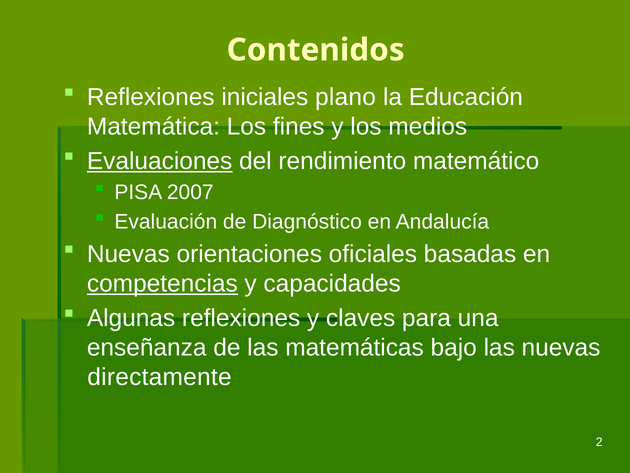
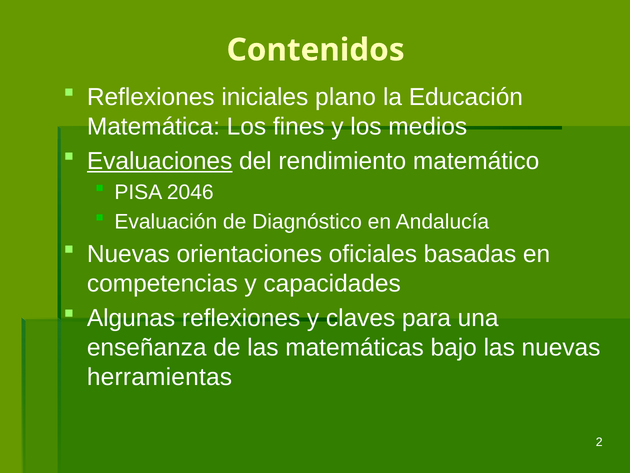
2007: 2007 -> 2046
competencias underline: present -> none
directamente: directamente -> herramientas
